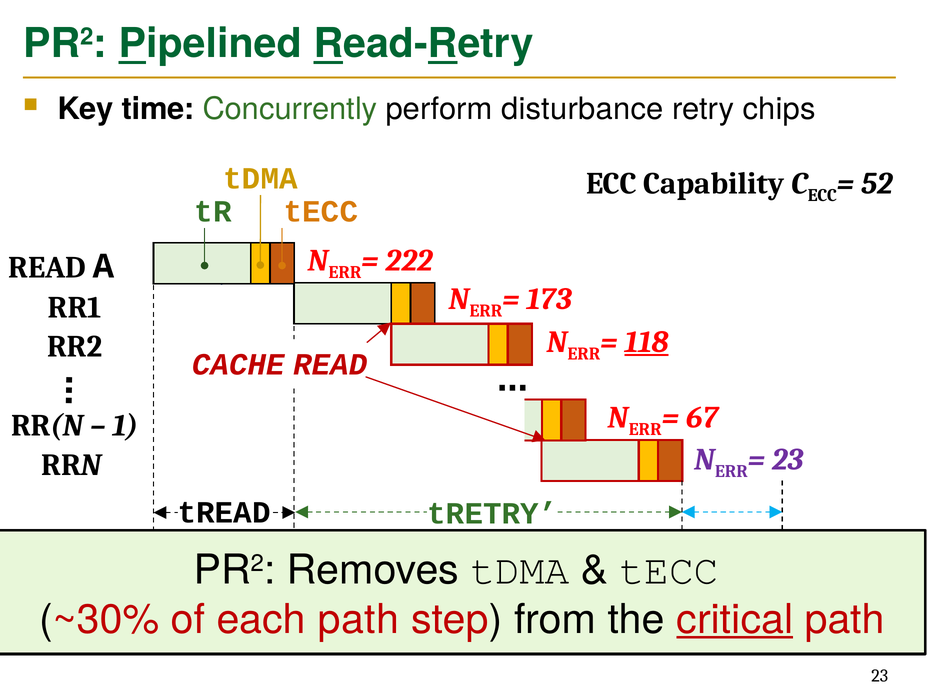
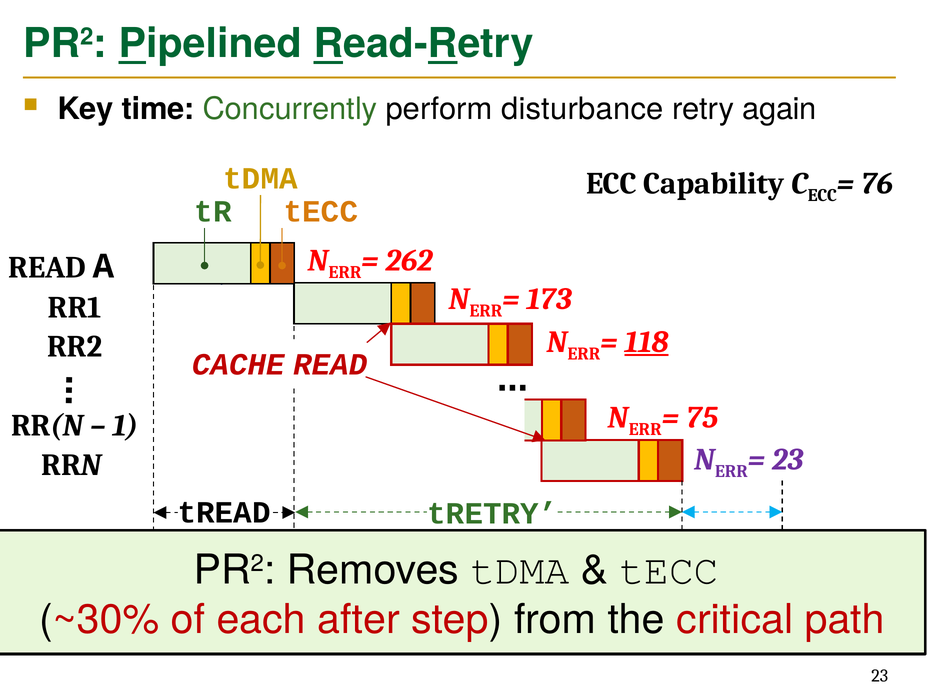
chips: chips -> again
52: 52 -> 76
222: 222 -> 262
67: 67 -> 75
each path: path -> after
critical underline: present -> none
